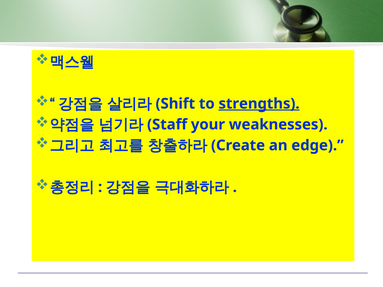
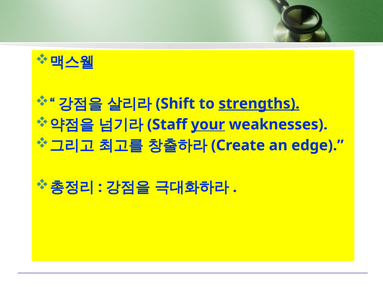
your underline: none -> present
